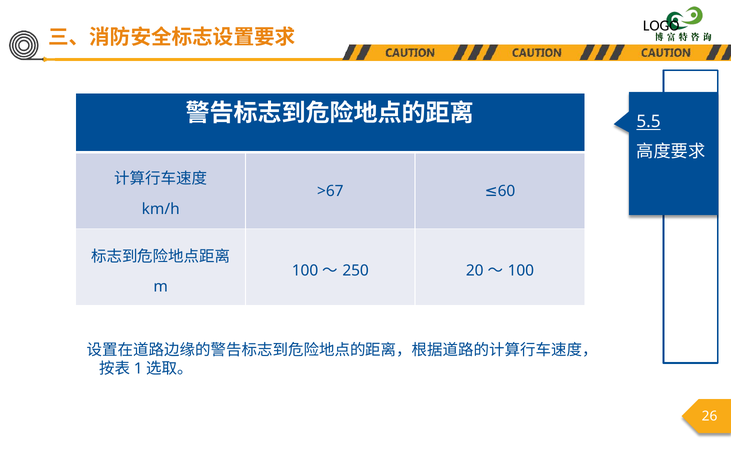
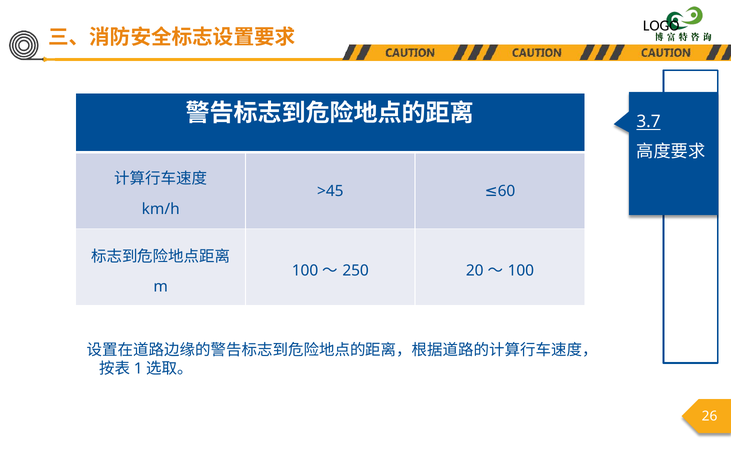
5.5: 5.5 -> 3.7
>67: >67 -> >45
